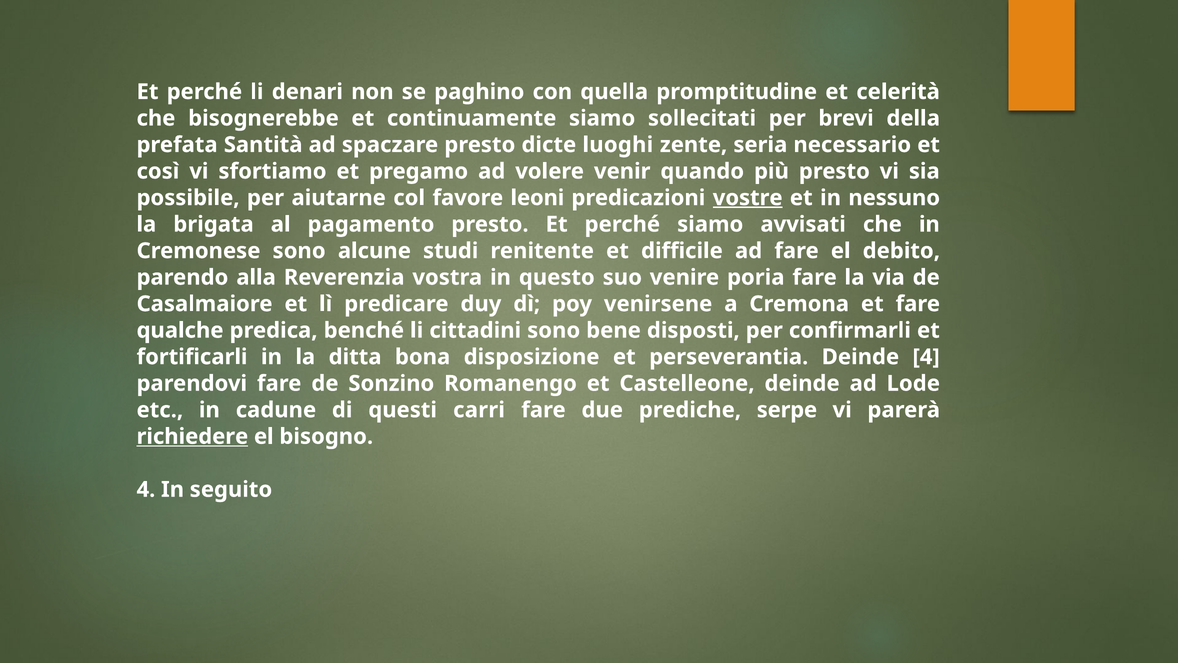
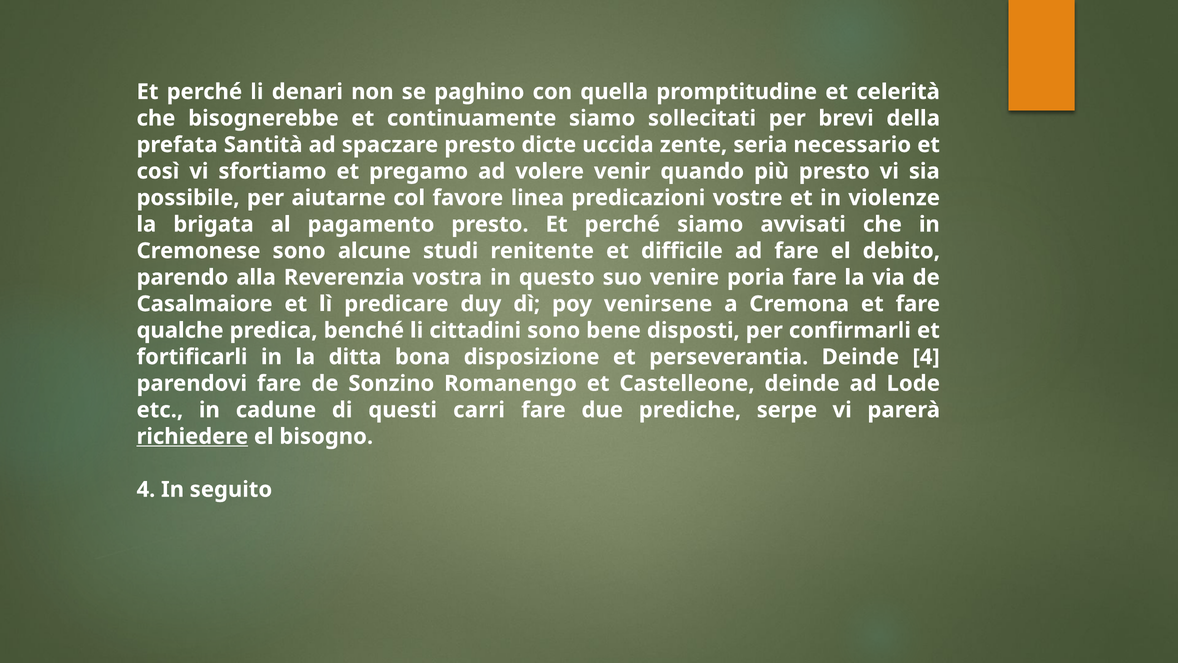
luoghi: luoghi -> uccida
leoni: leoni -> linea
vostre underline: present -> none
nessuno: nessuno -> violenze
